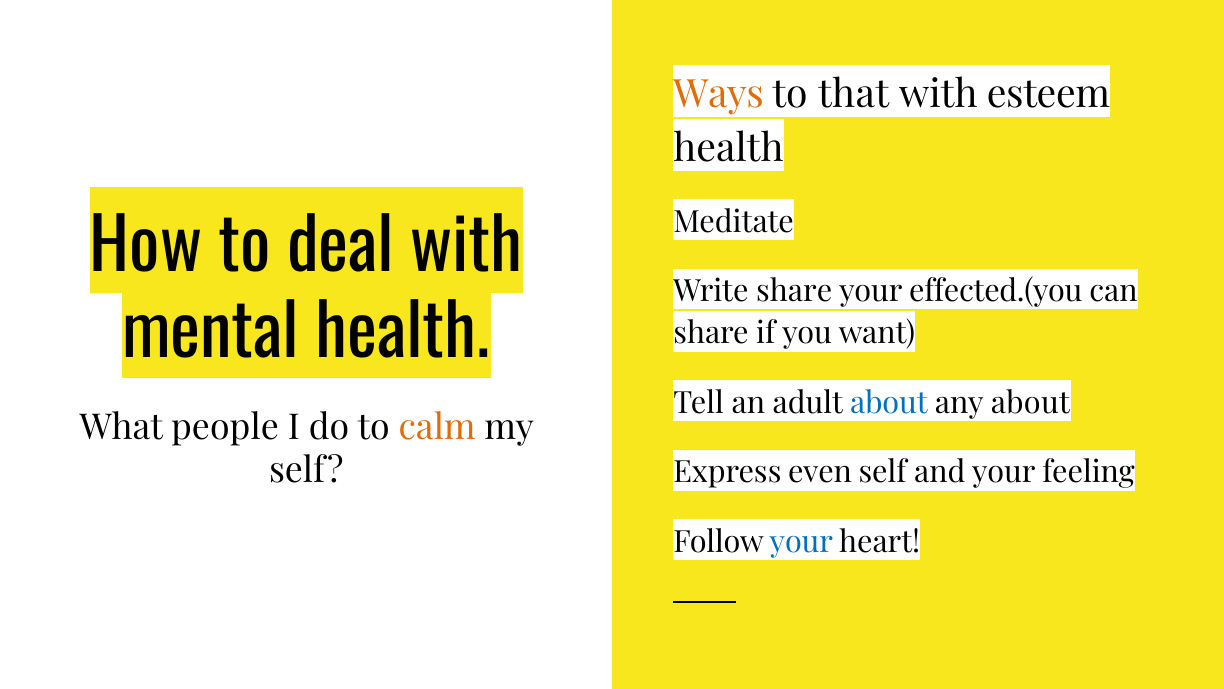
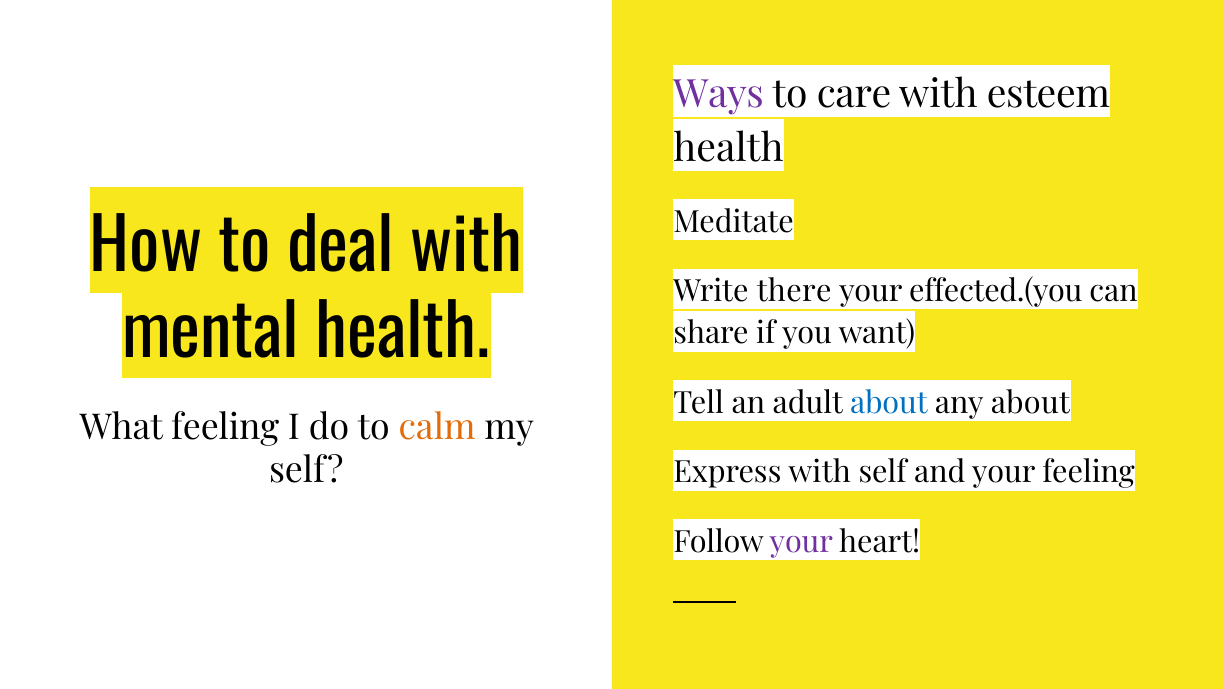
Ways colour: orange -> purple
that: that -> care
Write share: share -> there
What people: people -> feeling
Express even: even -> with
your at (801, 542) colour: blue -> purple
